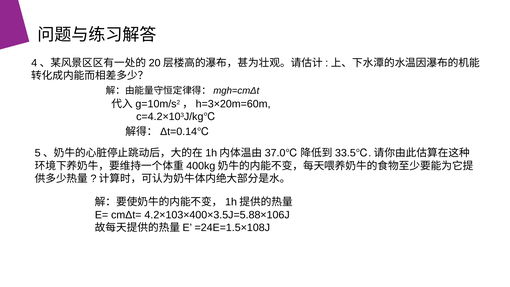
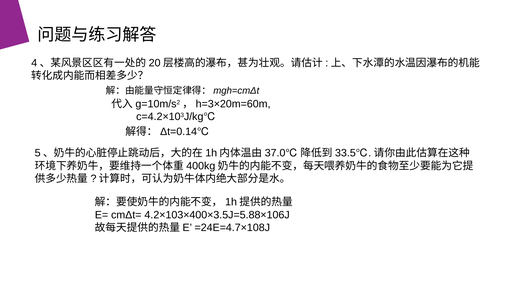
=24E=1.5×108J: =24E=1.5×108J -> =24E=4.7×108J
